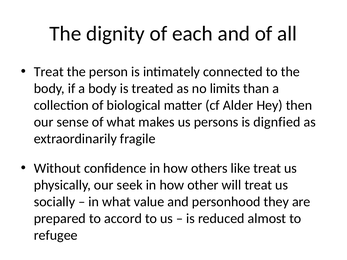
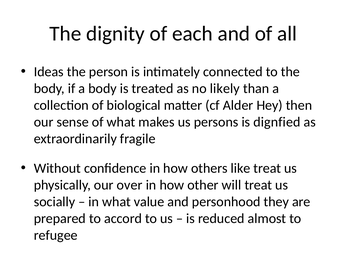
Treat at (49, 72): Treat -> Ideas
limits: limits -> likely
seek: seek -> over
